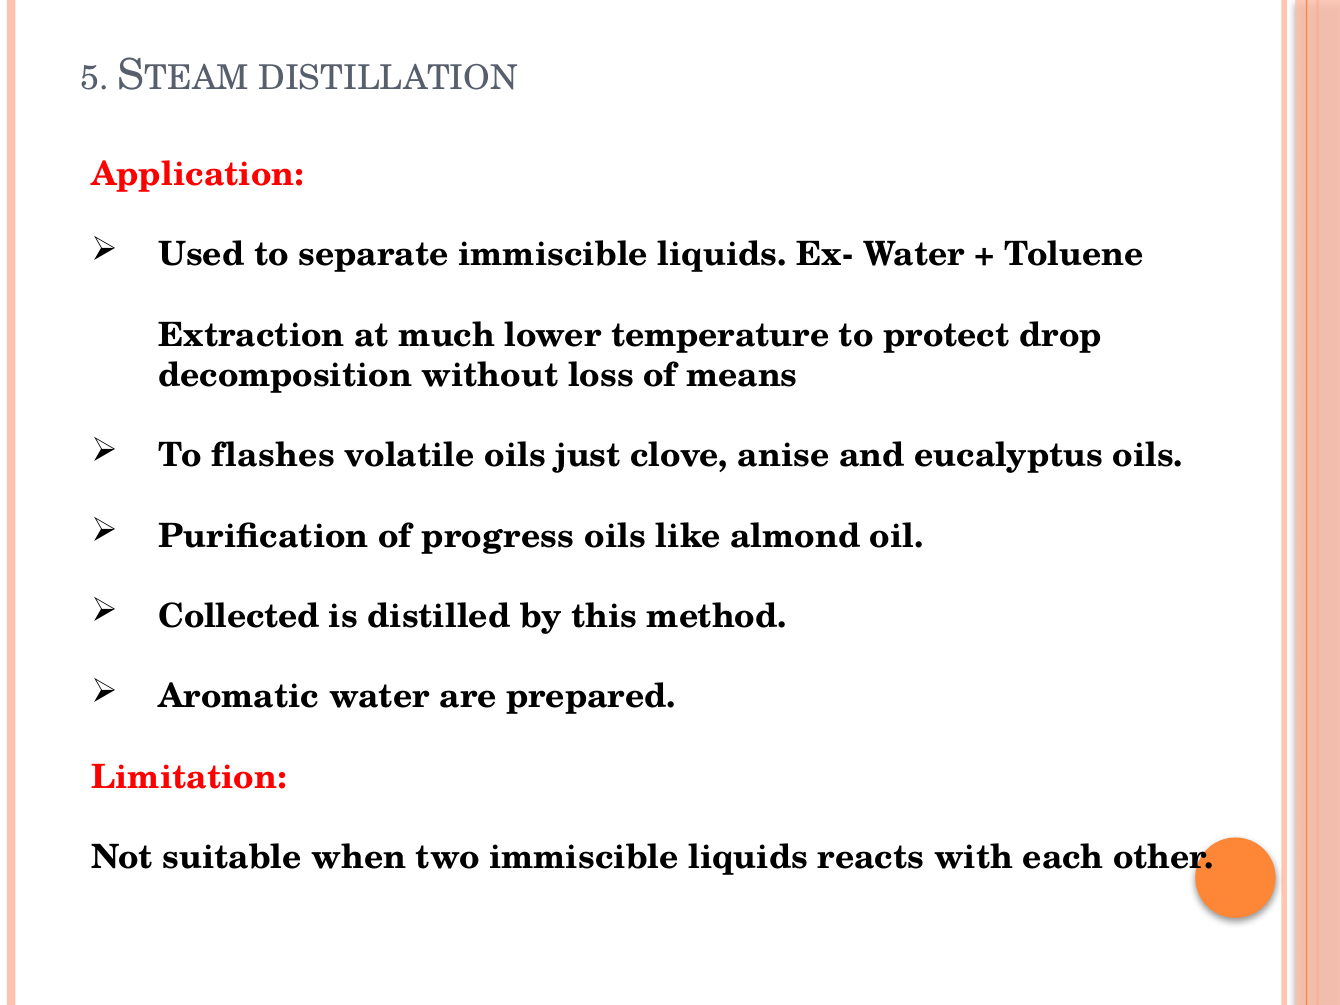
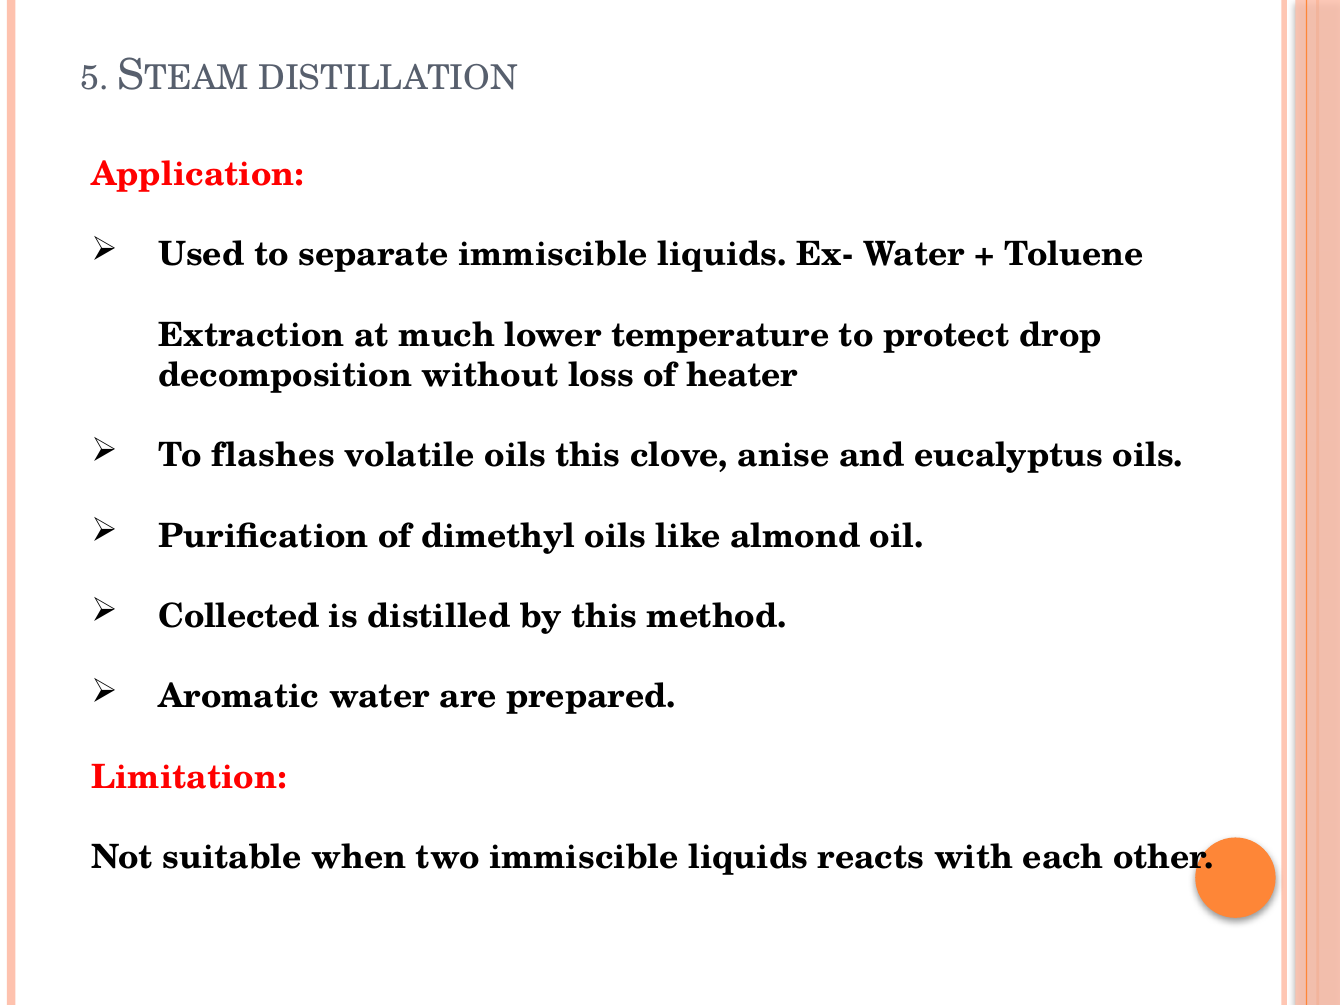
means: means -> heater
oils just: just -> this
progress: progress -> dimethyl
